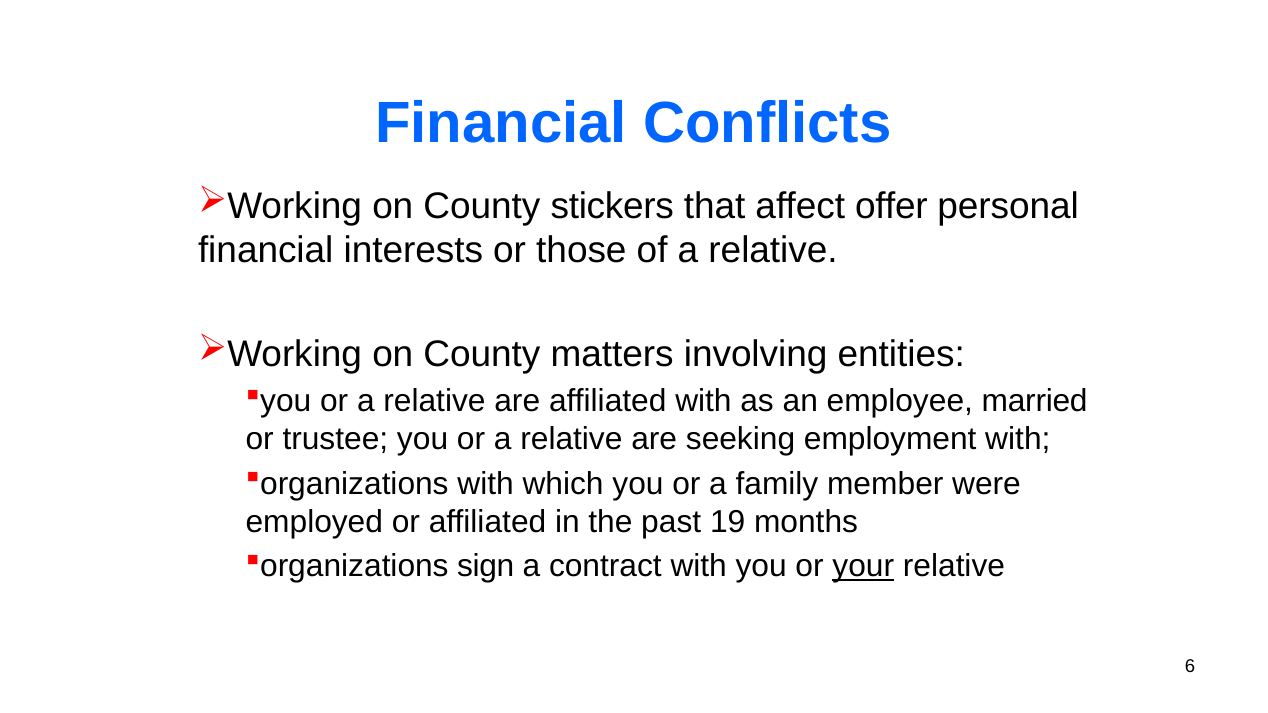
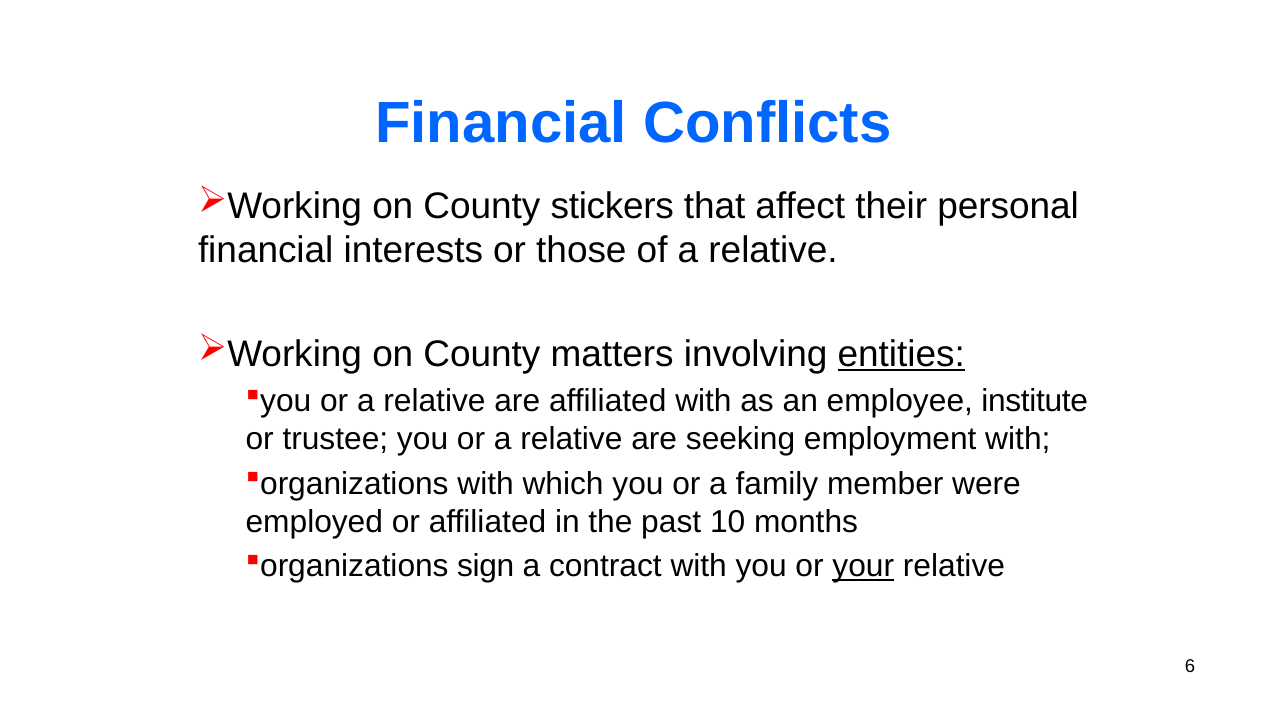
offer: offer -> their
entities underline: none -> present
married: married -> institute
19: 19 -> 10
